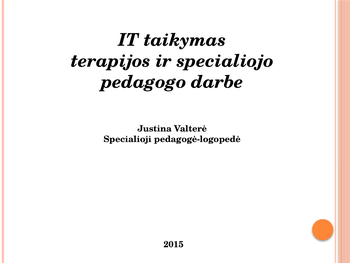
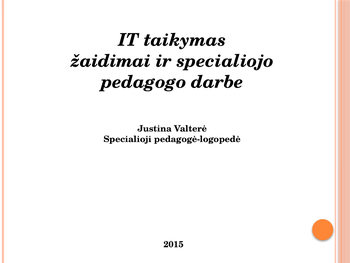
terapijos: terapijos -> žaidimai
